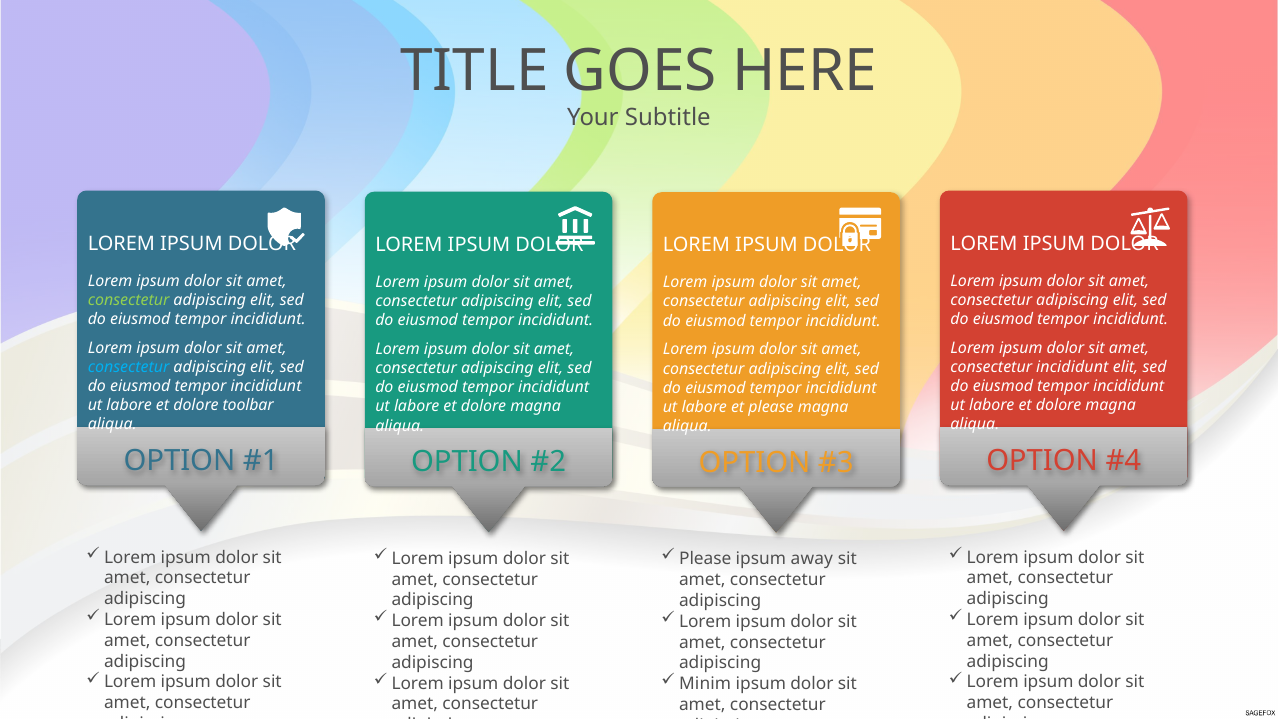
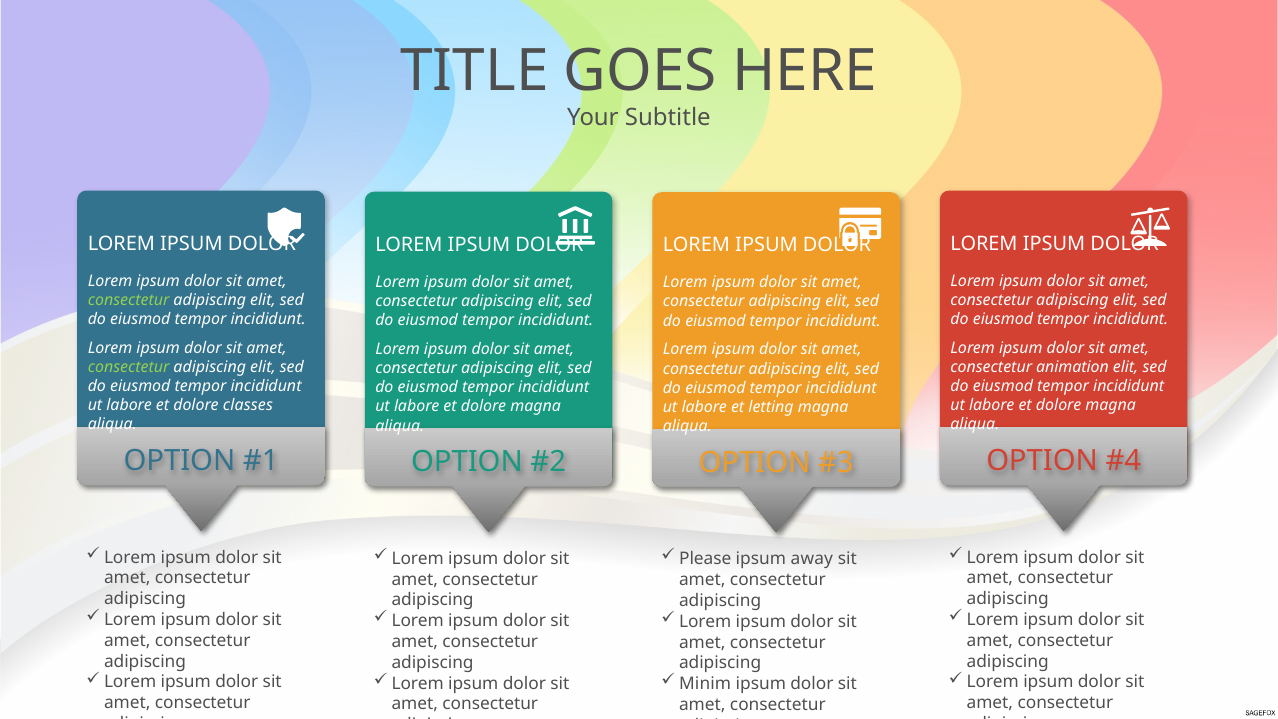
consectetur at (129, 367) colour: light blue -> light green
consectetur incididunt: incididunt -> animation
toolbar: toolbar -> classes
et please: please -> letting
